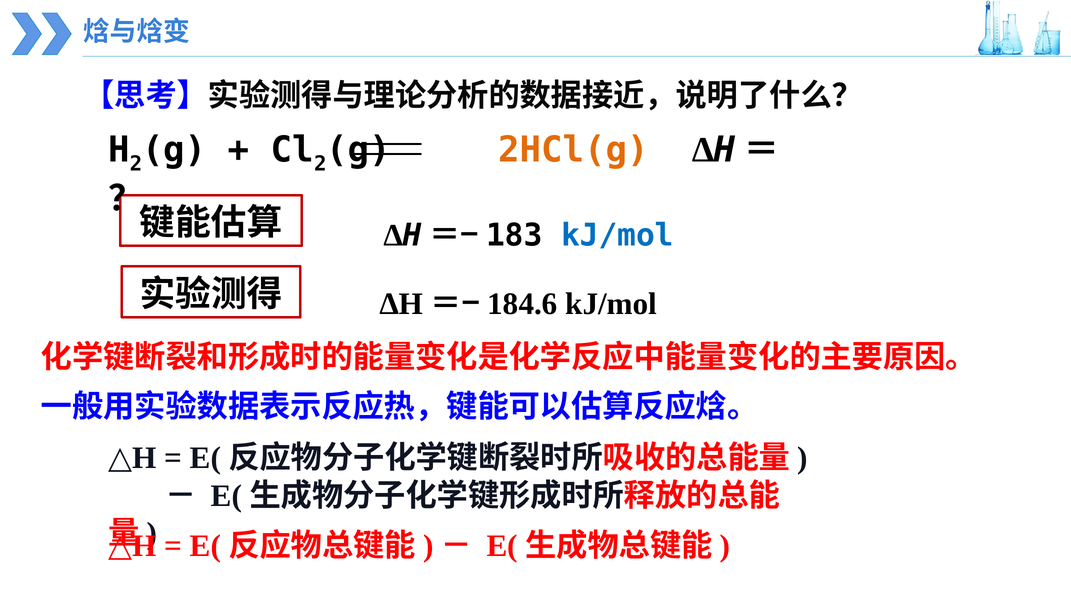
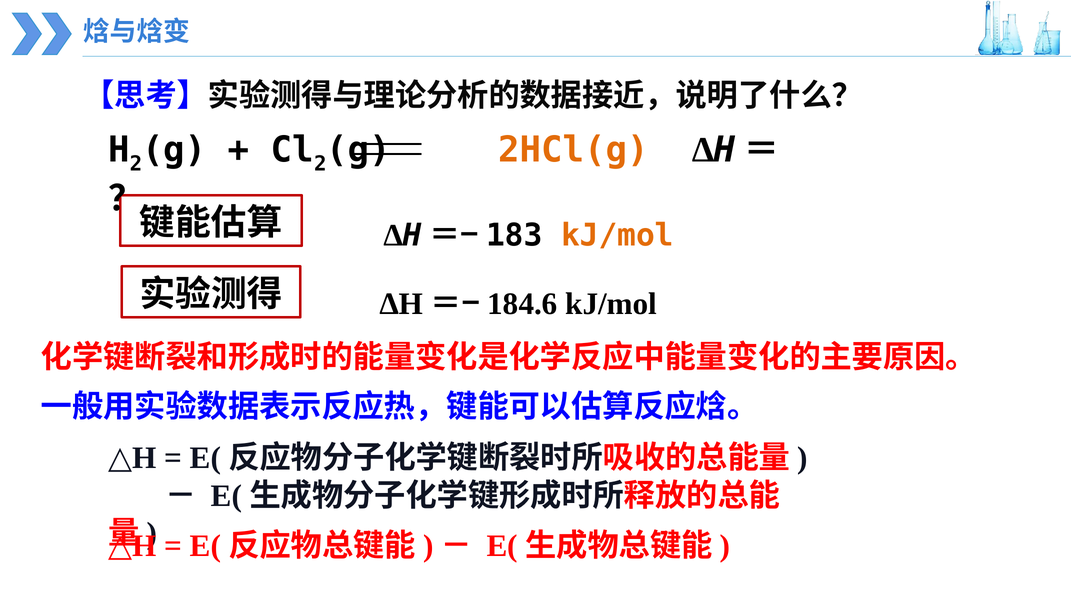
kJ/mol at (617, 235) colour: blue -> orange
